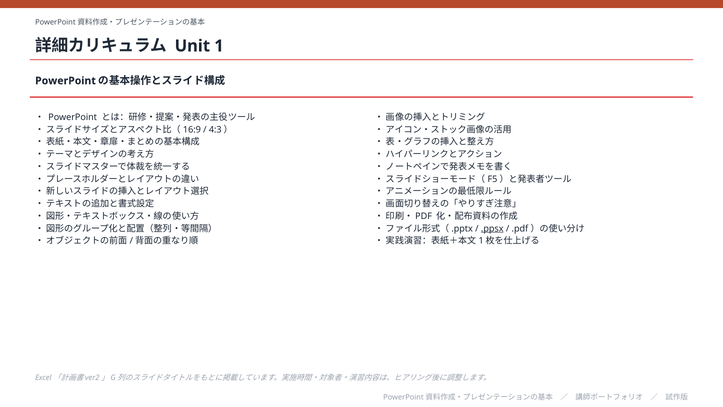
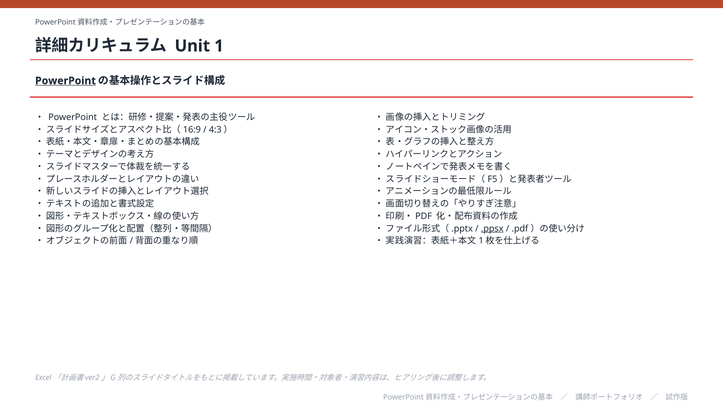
PowerPoint at (66, 81) underline: none -> present
